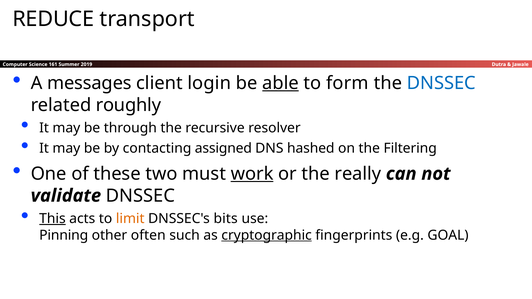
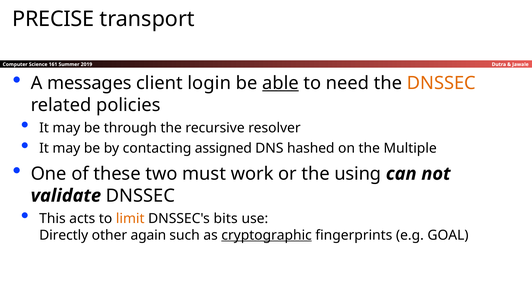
REDUCE: REDUCE -> PRECISE
form: form -> need
DNSSEC at (441, 83) colour: blue -> orange
roughly: roughly -> policies
Filtering: Filtering -> Multiple
work underline: present -> none
really: really -> using
This underline: present -> none
Pinning: Pinning -> Directly
often: often -> again
